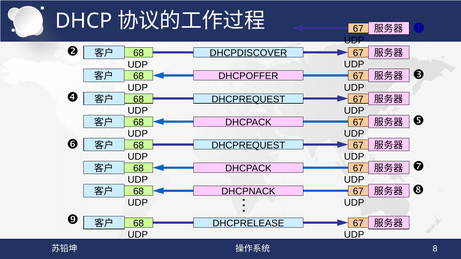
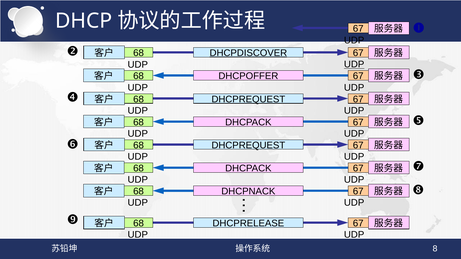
UDP at (354, 64) underline: none -> present
